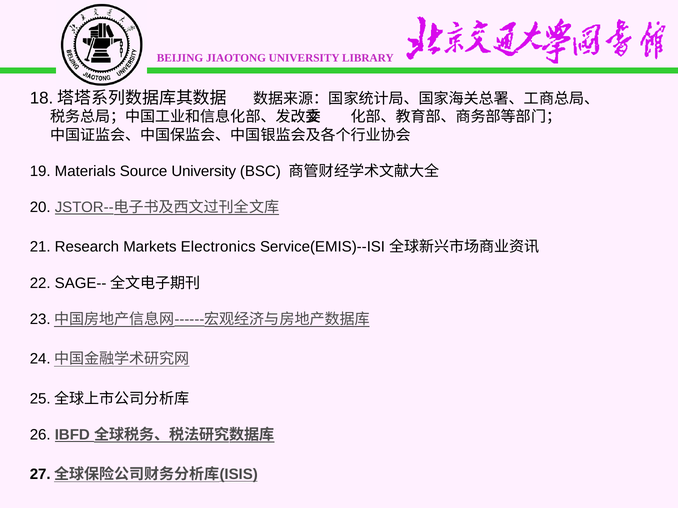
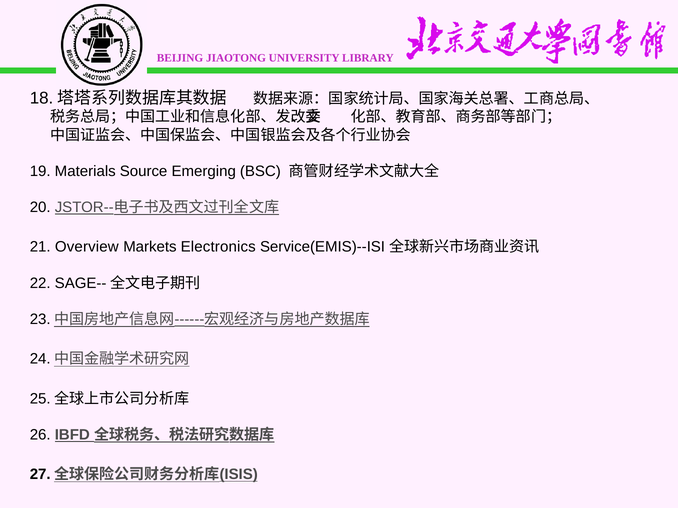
Source University: University -> Emerging
Research: Research -> Overview
